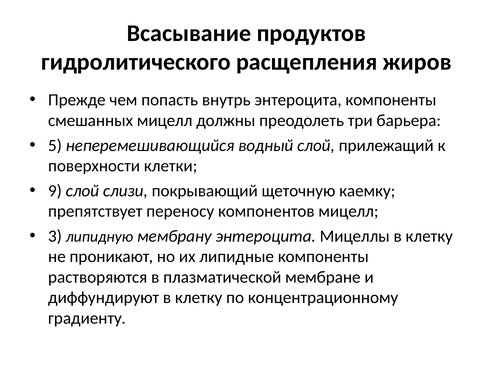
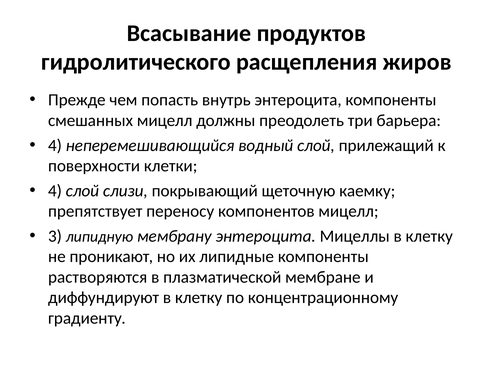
5 at (55, 146): 5 -> 4
9 at (55, 191): 9 -> 4
